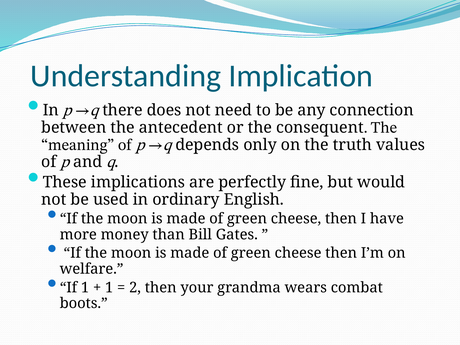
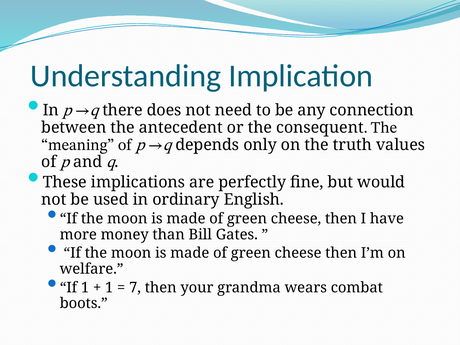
2: 2 -> 7
